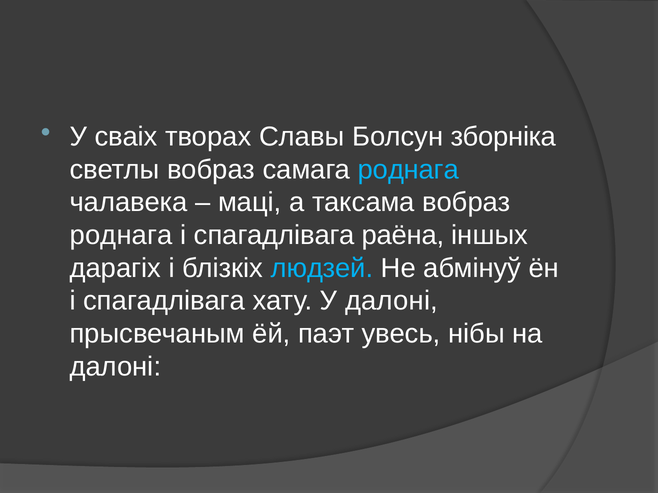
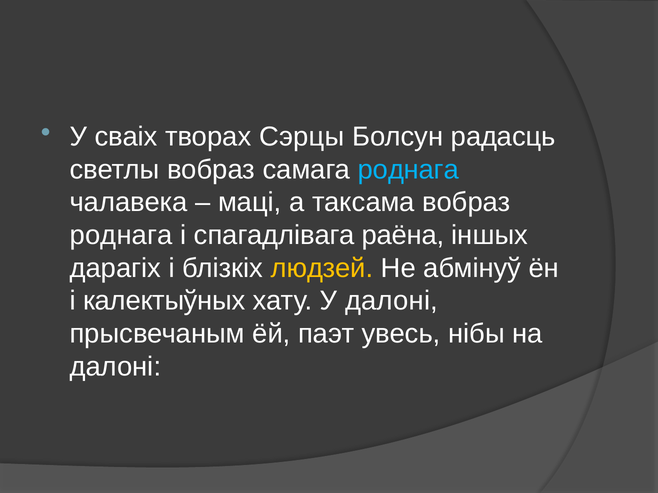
Славы: Славы -> Сэрцы
зборніка: зборніка -> радасць
людзей colour: light blue -> yellow
спагадлівага at (164, 301): спагадлівага -> калектыўных
